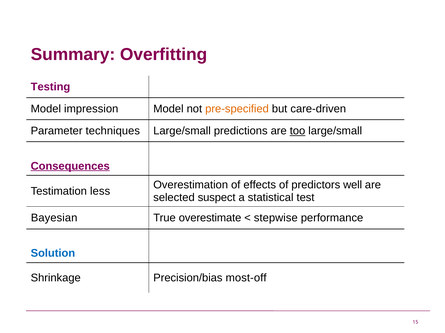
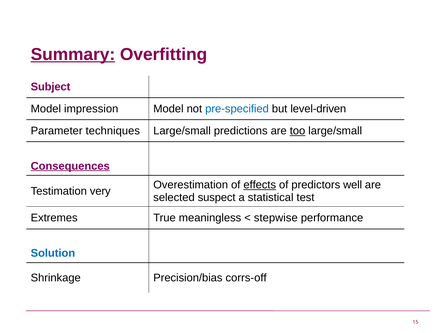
Summary underline: none -> present
Testing: Testing -> Subject
pre-specified colour: orange -> blue
care-driven: care-driven -> level-driven
effects underline: none -> present
less: less -> very
Bayesian: Bayesian -> Extremes
overestimate: overestimate -> meaningless
most-off: most-off -> corrs-off
